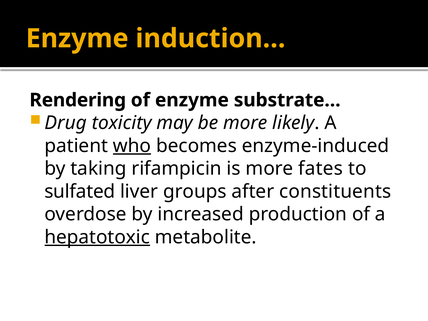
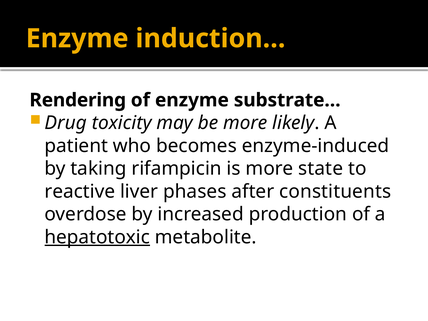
who underline: present -> none
fates: fates -> state
sulfated: sulfated -> reactive
groups: groups -> phases
